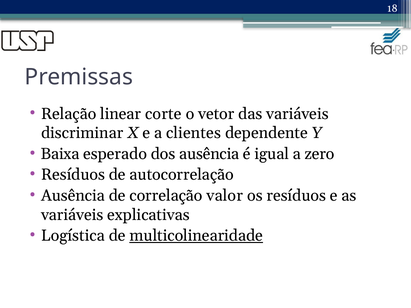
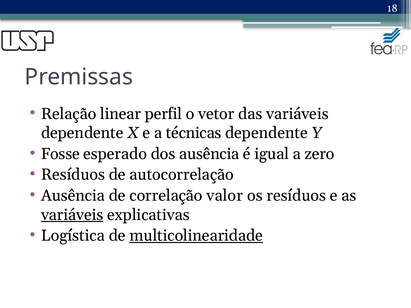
corte: corte -> perfil
discriminar at (82, 133): discriminar -> dependente
clientes: clientes -> técnicas
Baixa: Baixa -> Fosse
variáveis at (72, 215) underline: none -> present
